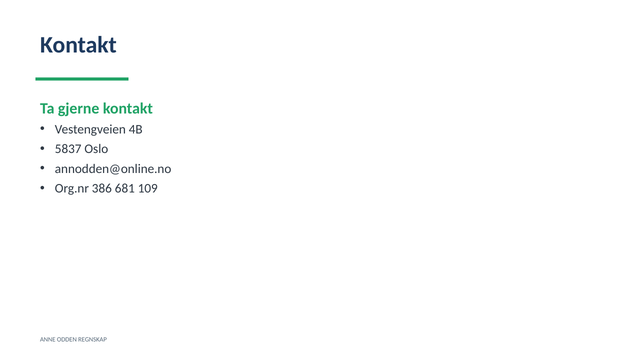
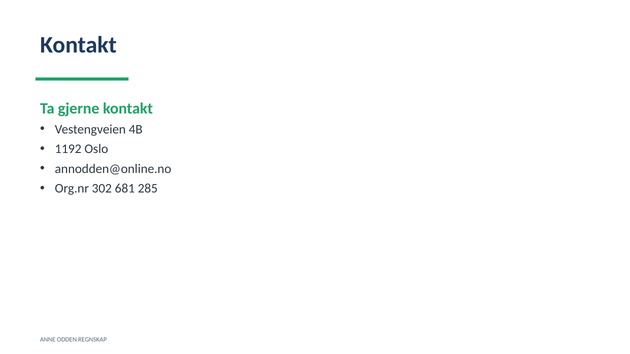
5837: 5837 -> 1192
386: 386 -> 302
109: 109 -> 285
